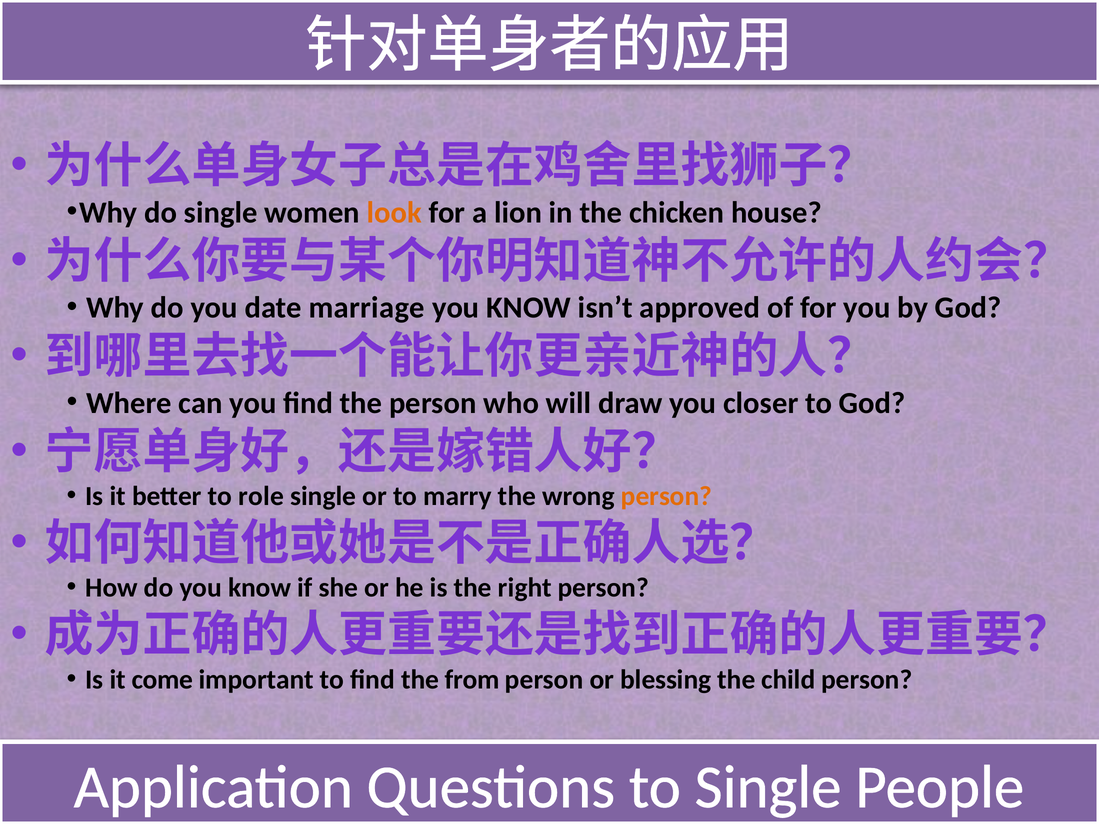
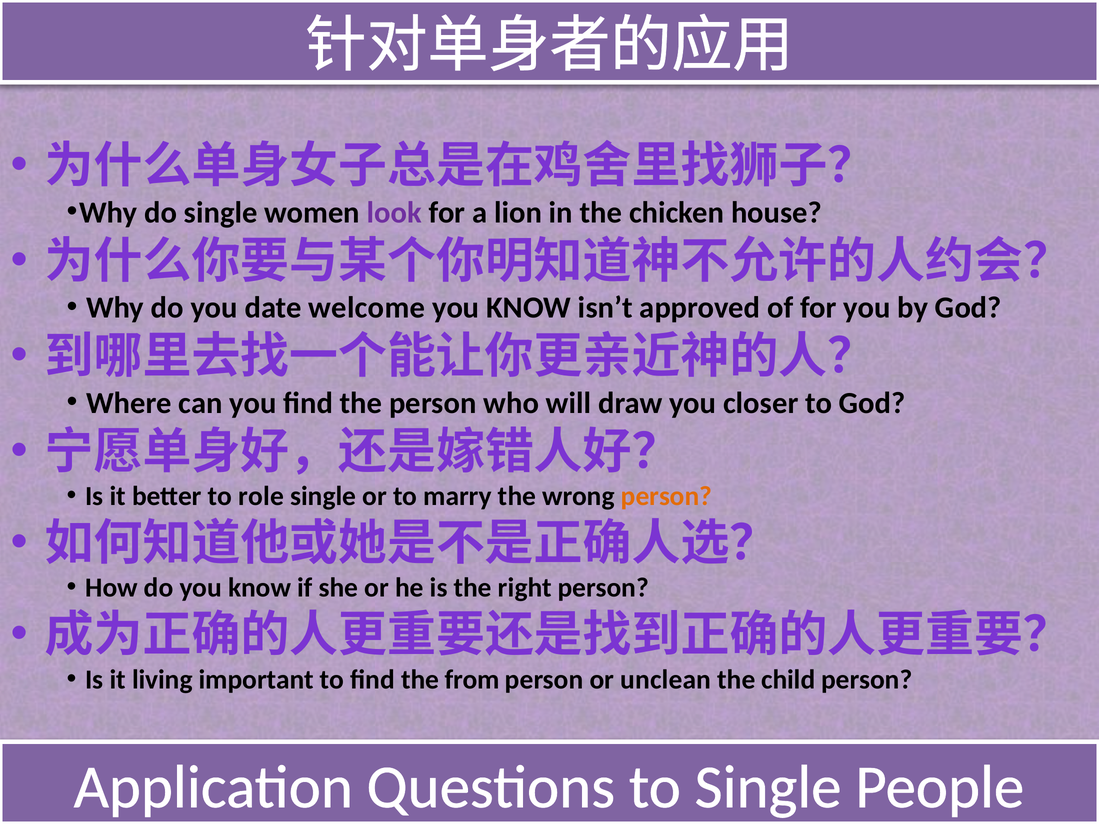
look colour: orange -> purple
marriage: marriage -> welcome
come: come -> living
blessing: blessing -> unclean
